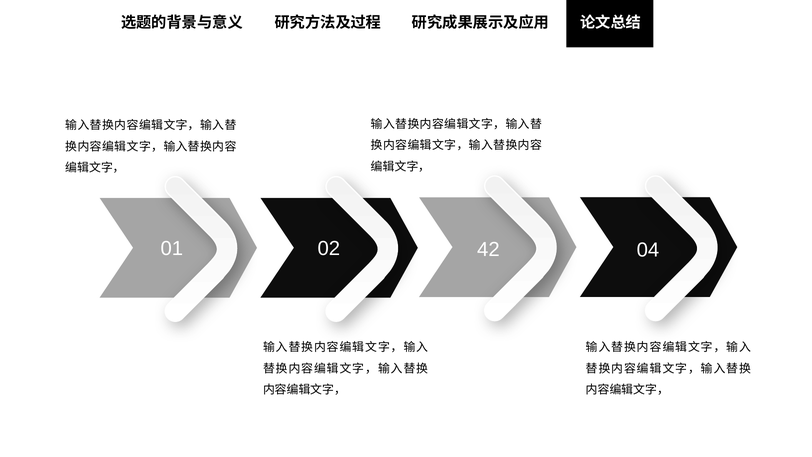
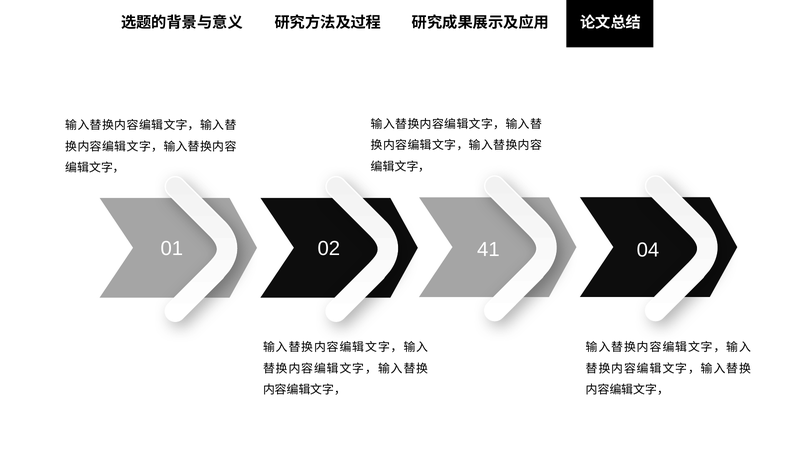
42: 42 -> 41
